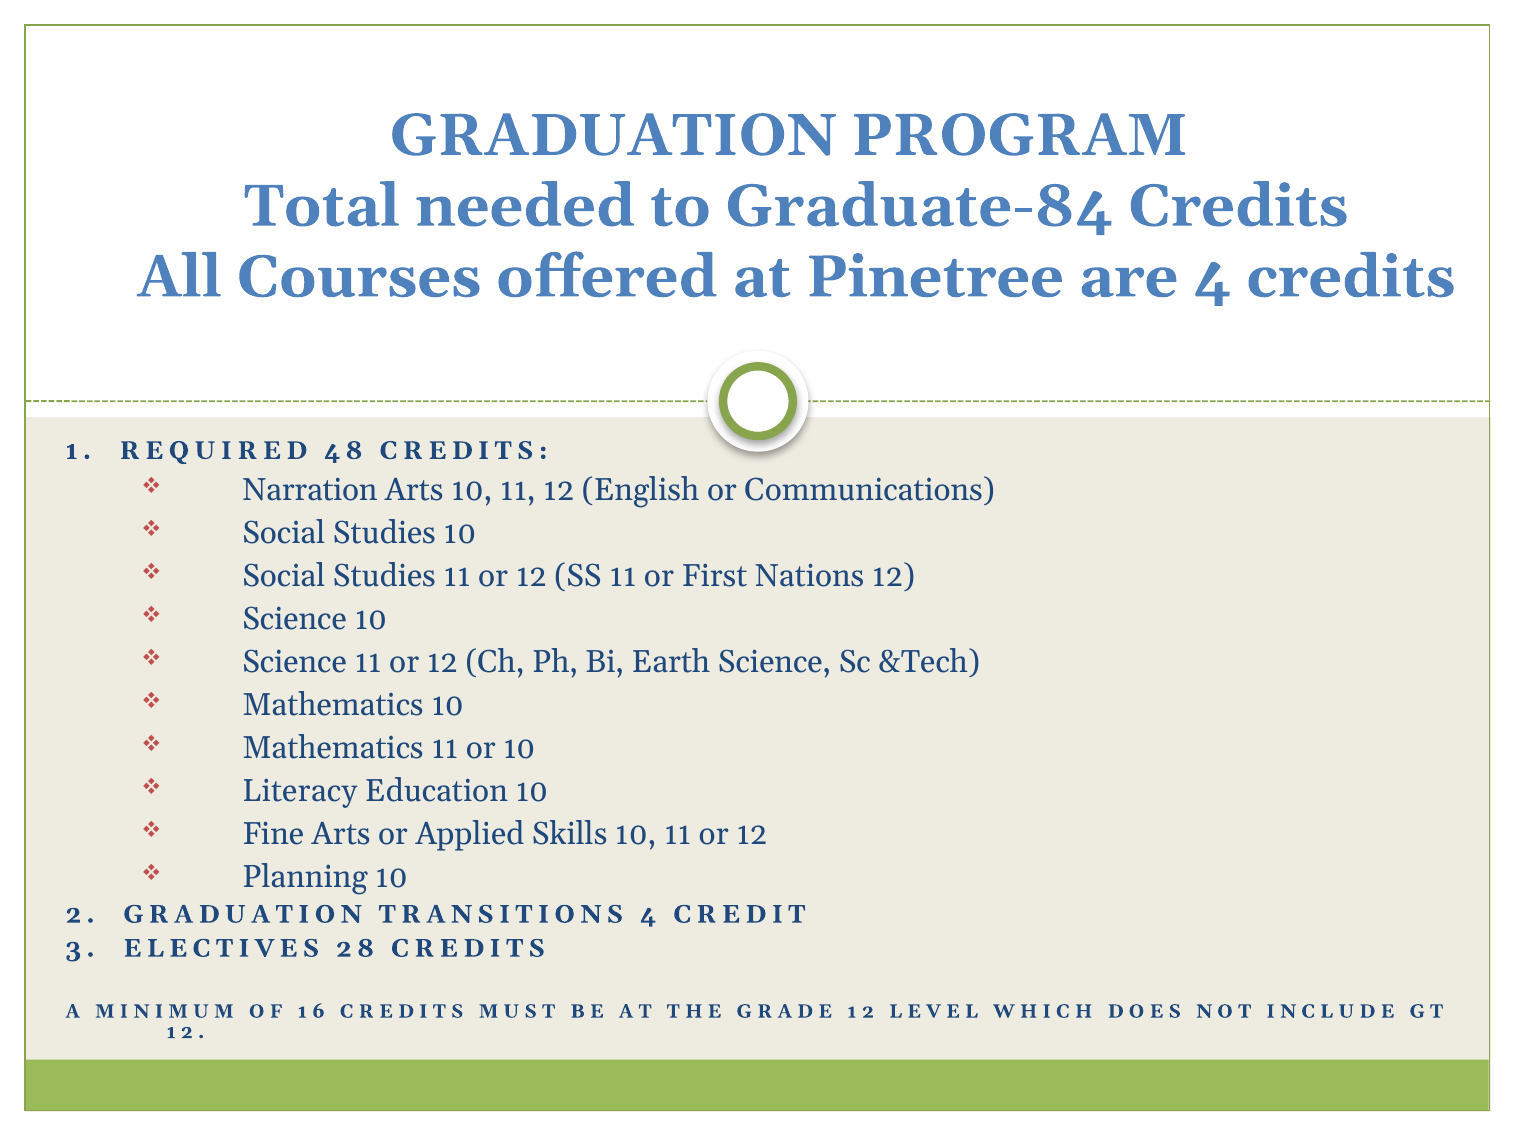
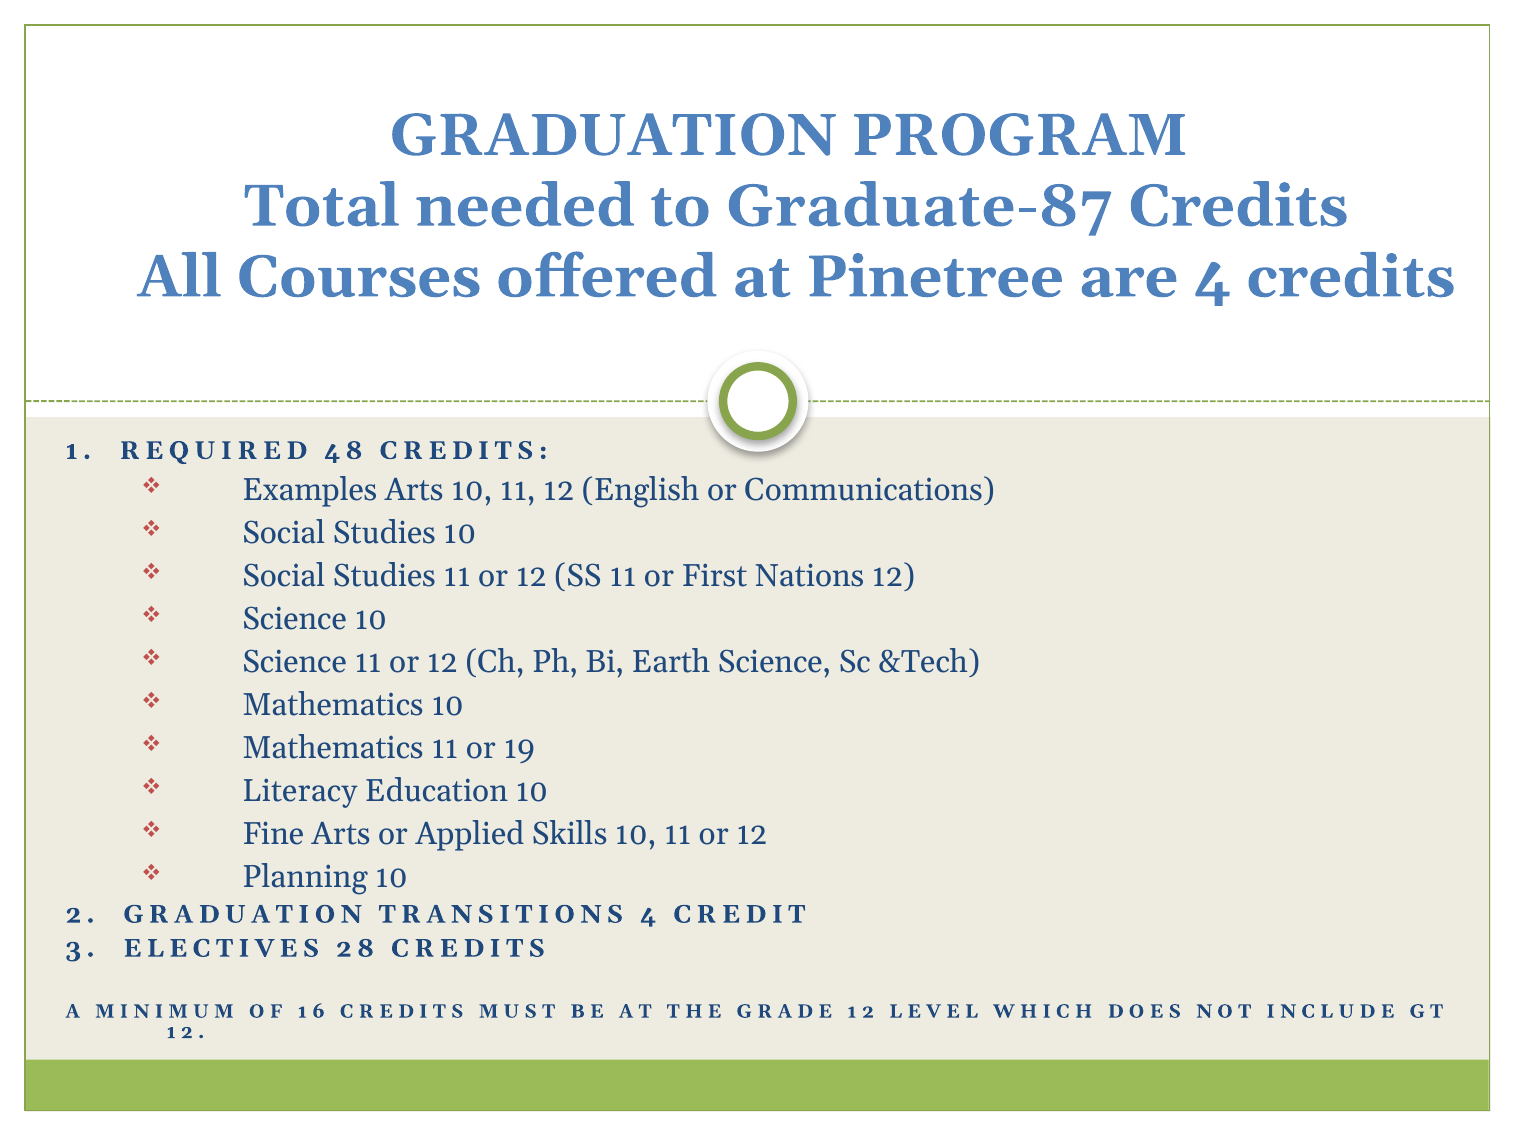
Graduate-84: Graduate-84 -> Graduate-87
Narration: Narration -> Examples
or 10: 10 -> 19
